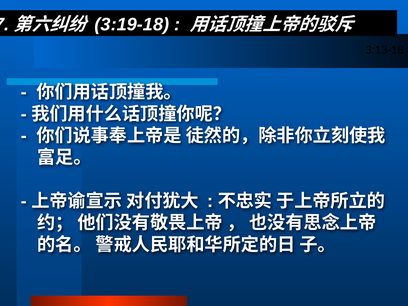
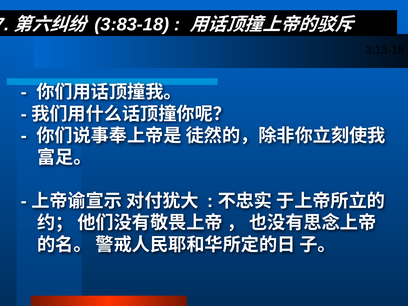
3:19-18: 3:19-18 -> 3:83-18
